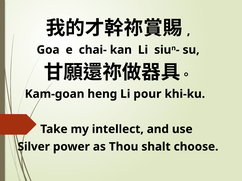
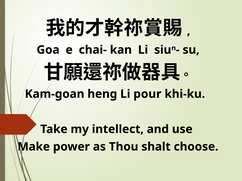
Silver: Silver -> Make
